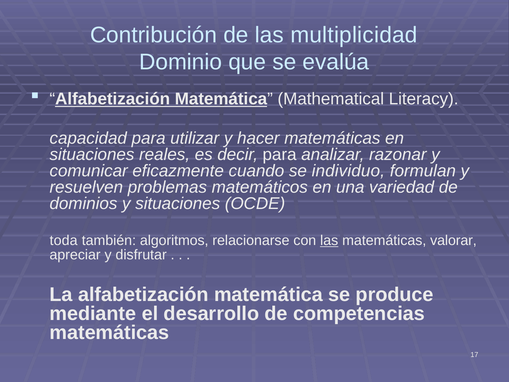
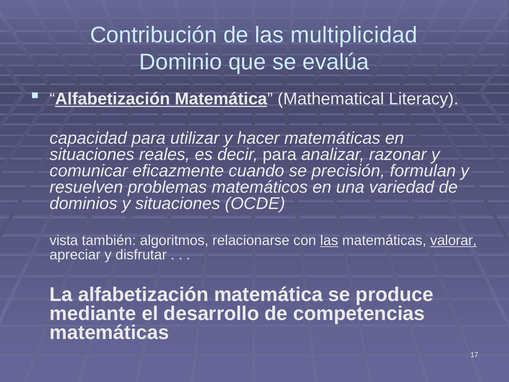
individuo: individuo -> precisión
toda: toda -> vista
valorar underline: none -> present
